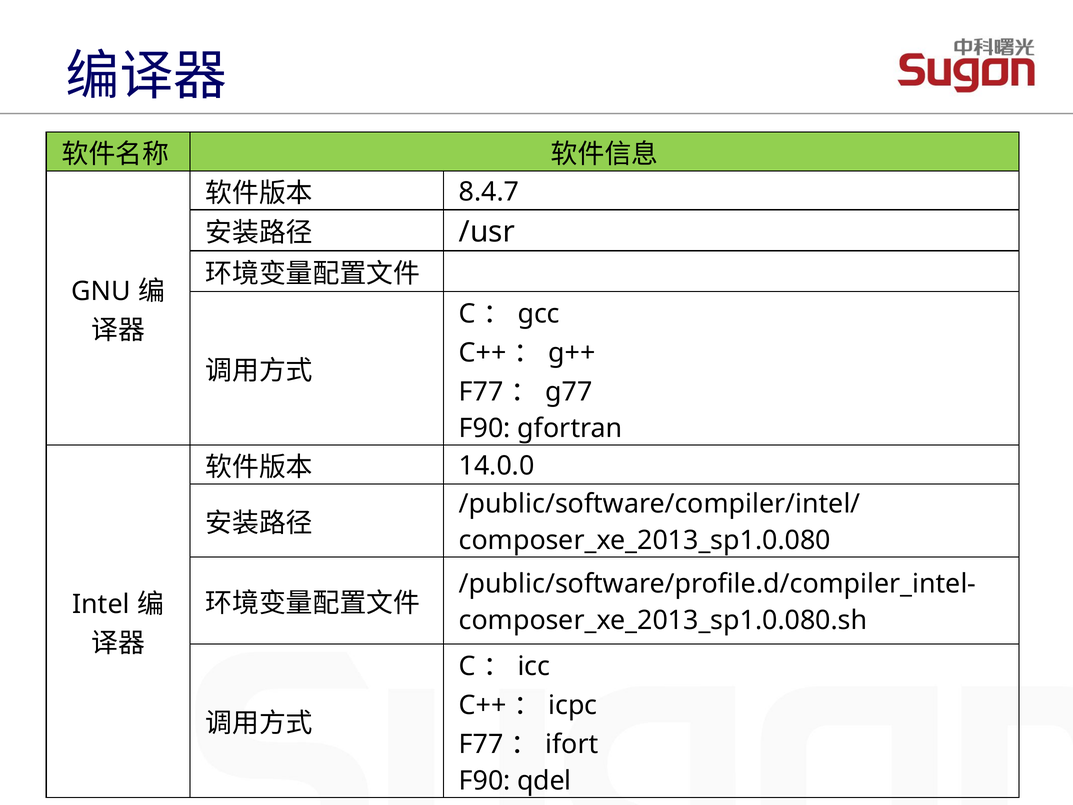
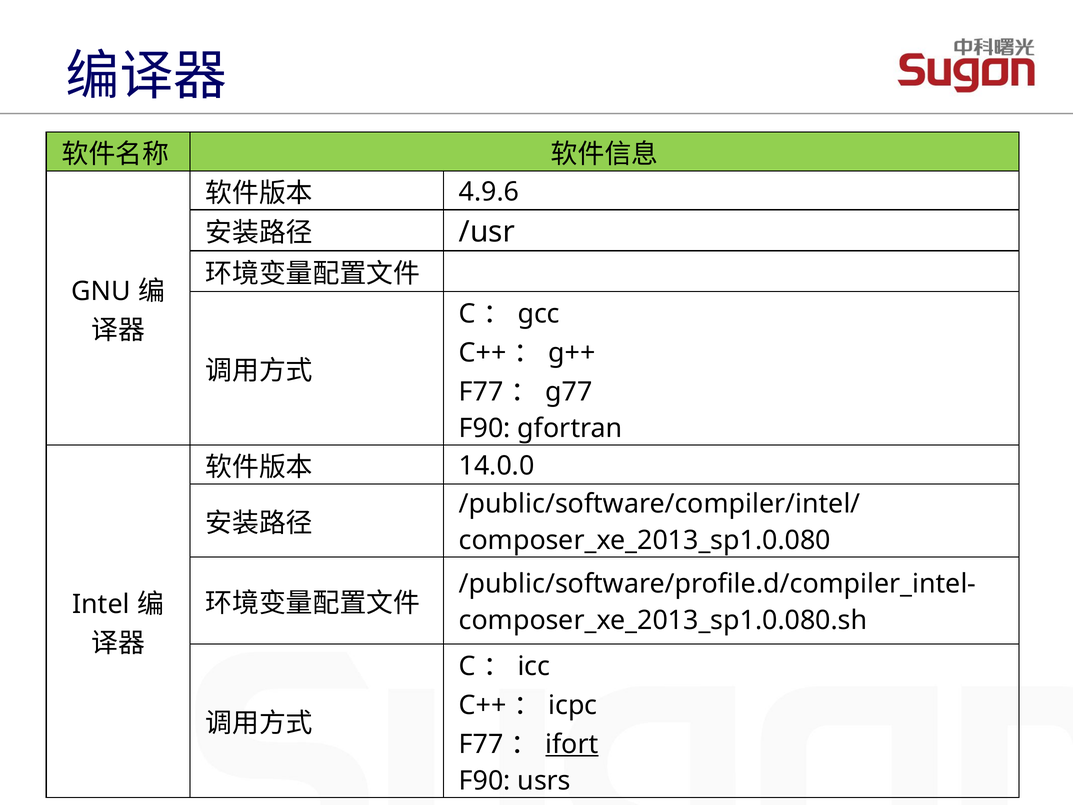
8.4.7: 8.4.7 -> 4.9.6
ifort underline: none -> present
qdel: qdel -> usrs
